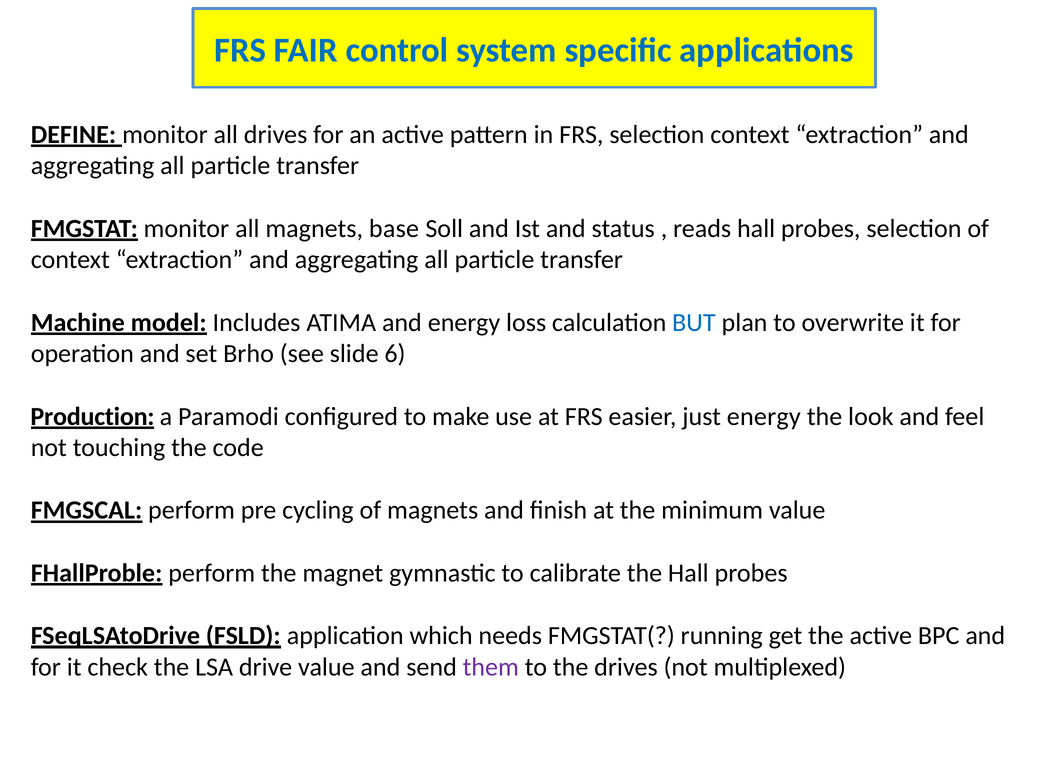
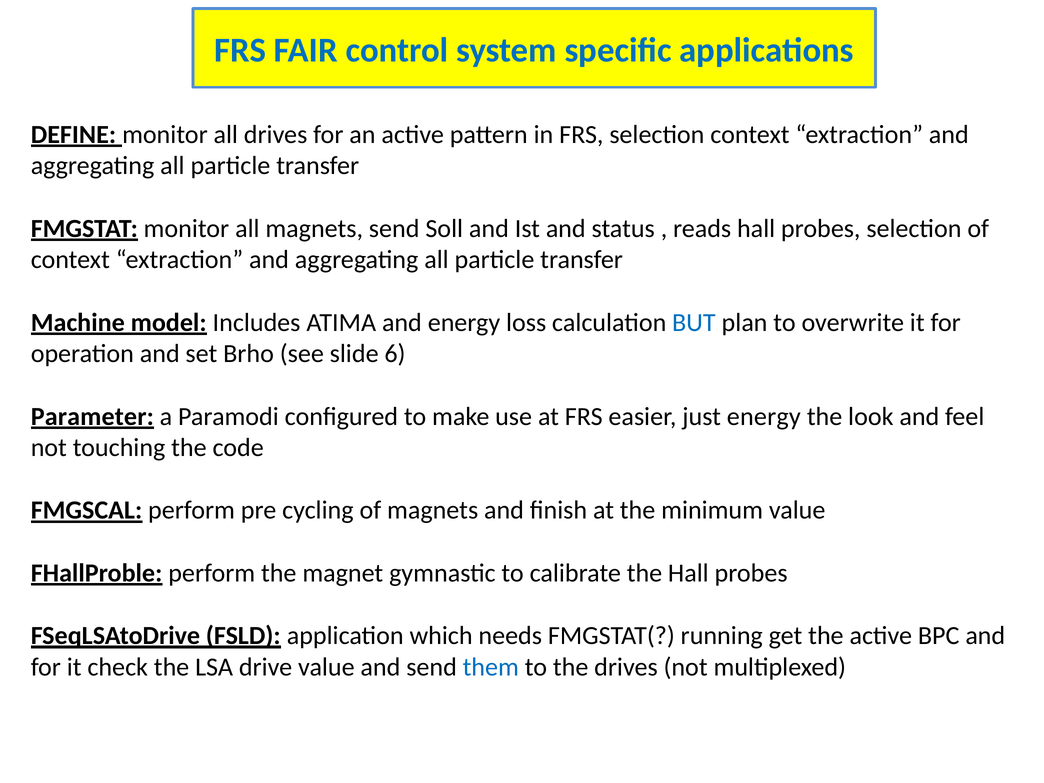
magnets base: base -> send
Production: Production -> Parameter
them colour: purple -> blue
